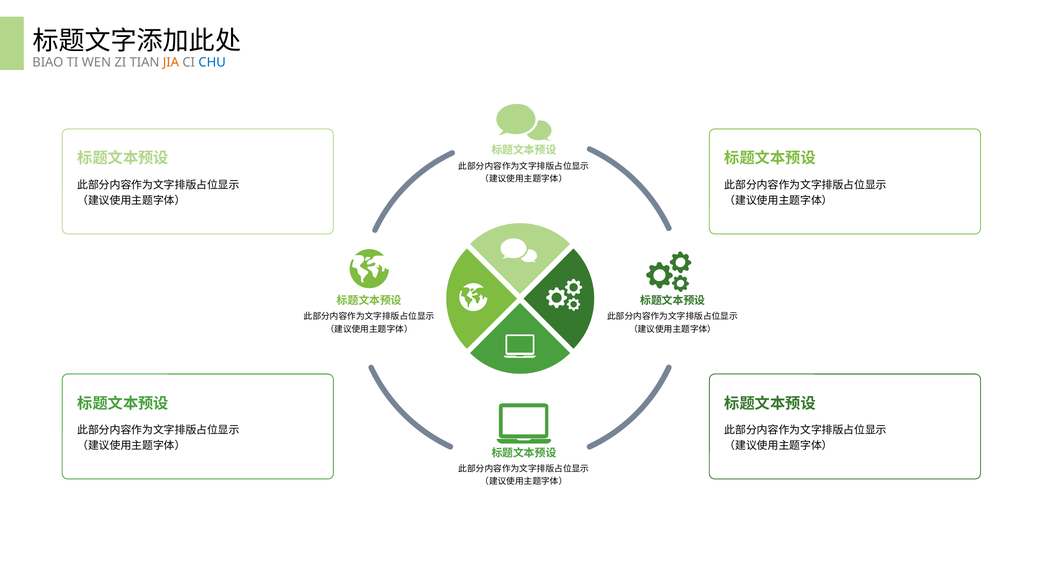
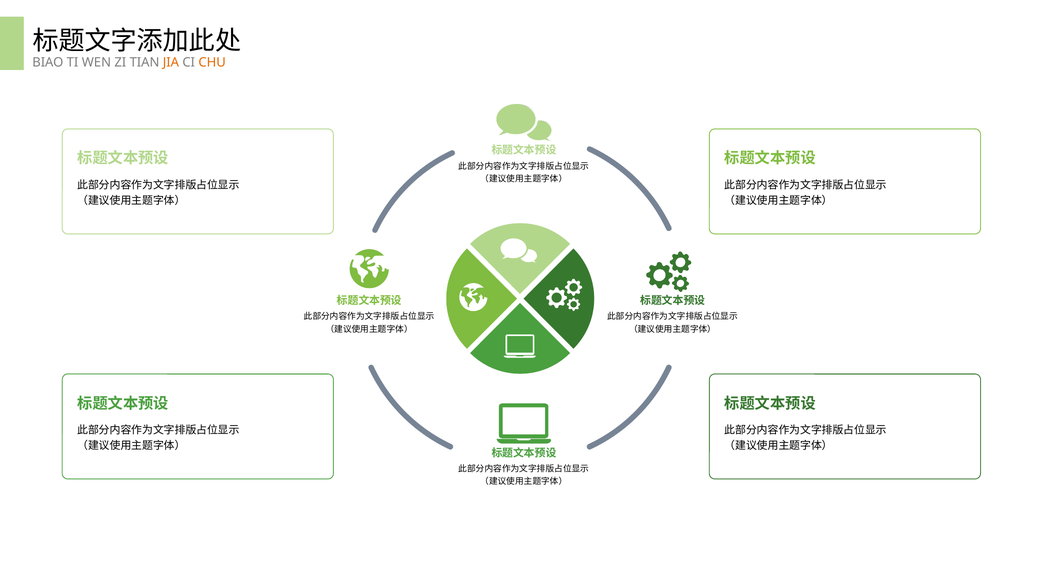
CHU colour: blue -> orange
